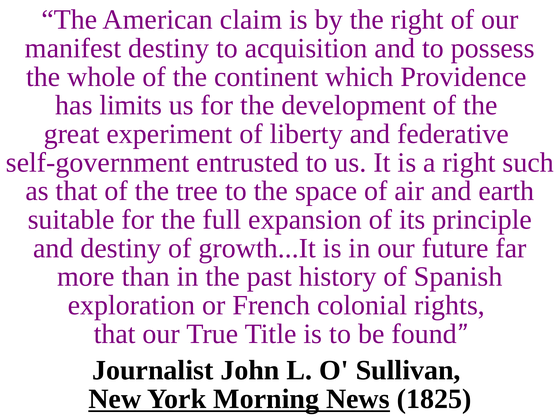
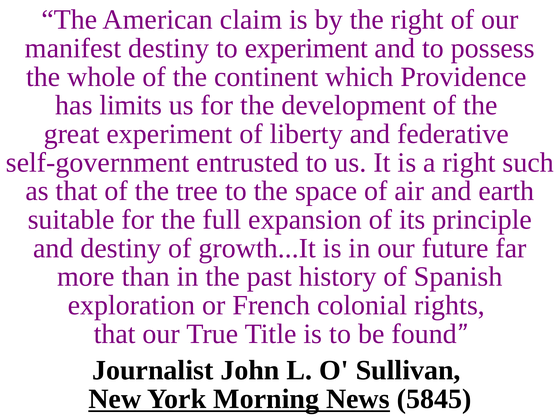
to acquisition: acquisition -> experiment
1825: 1825 -> 5845
